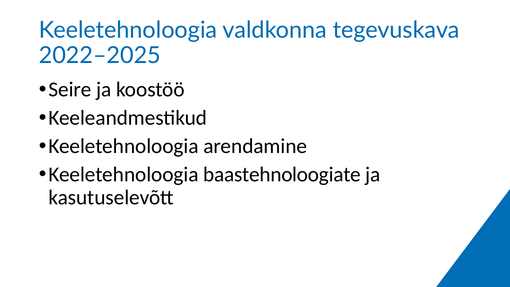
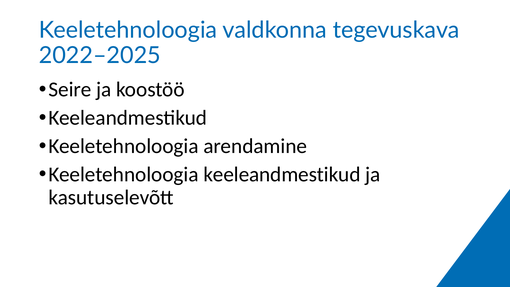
Keeletehnoloogia baastehnoloogiate: baastehnoloogiate -> keeleandmestikud
